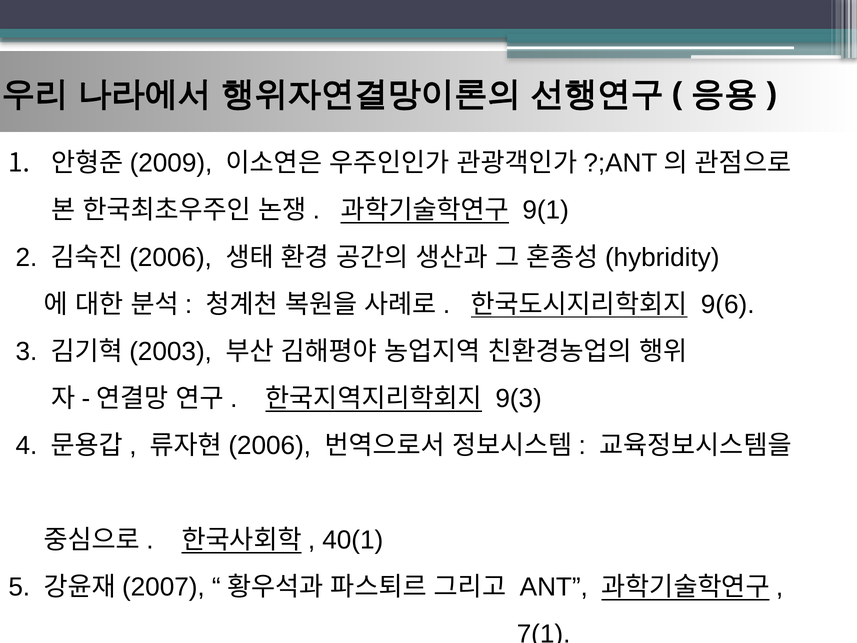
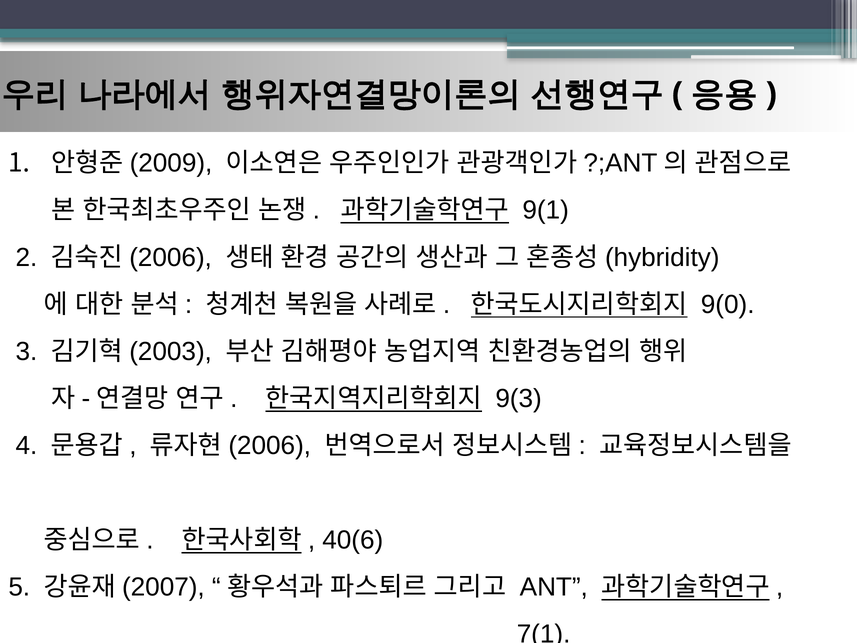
9(6: 9(6 -> 9(0
40(1: 40(1 -> 40(6
